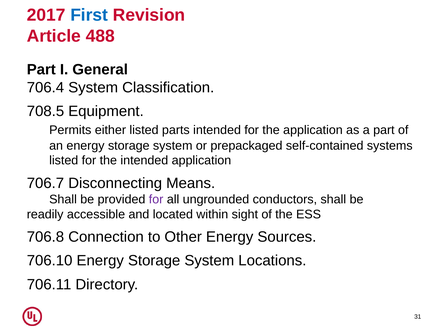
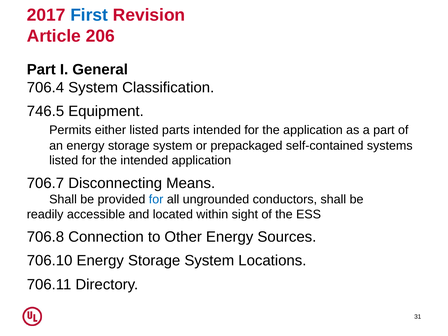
488: 488 -> 206
708.5: 708.5 -> 746.5
for at (156, 199) colour: purple -> blue
